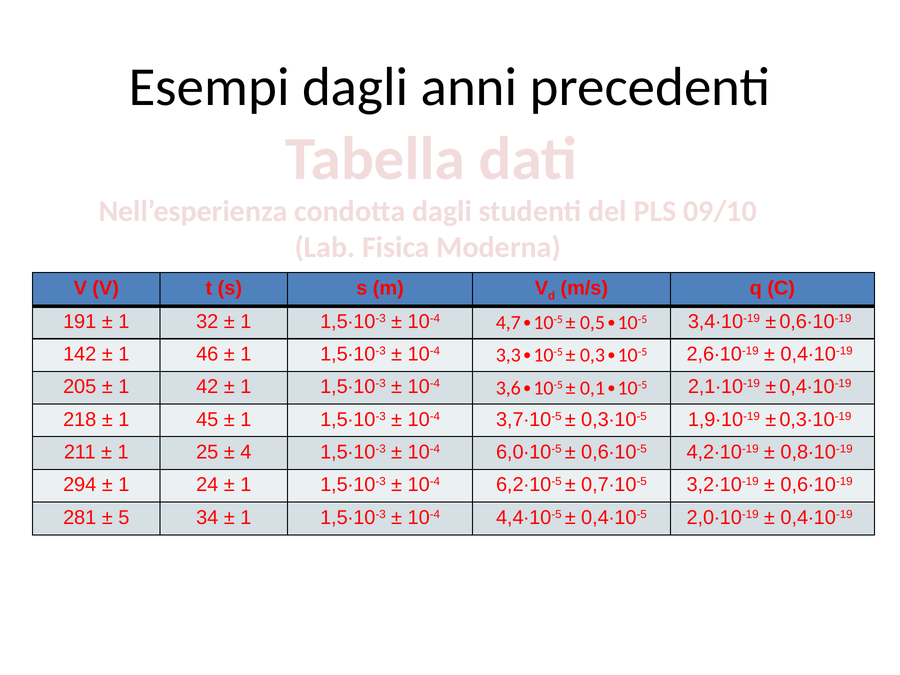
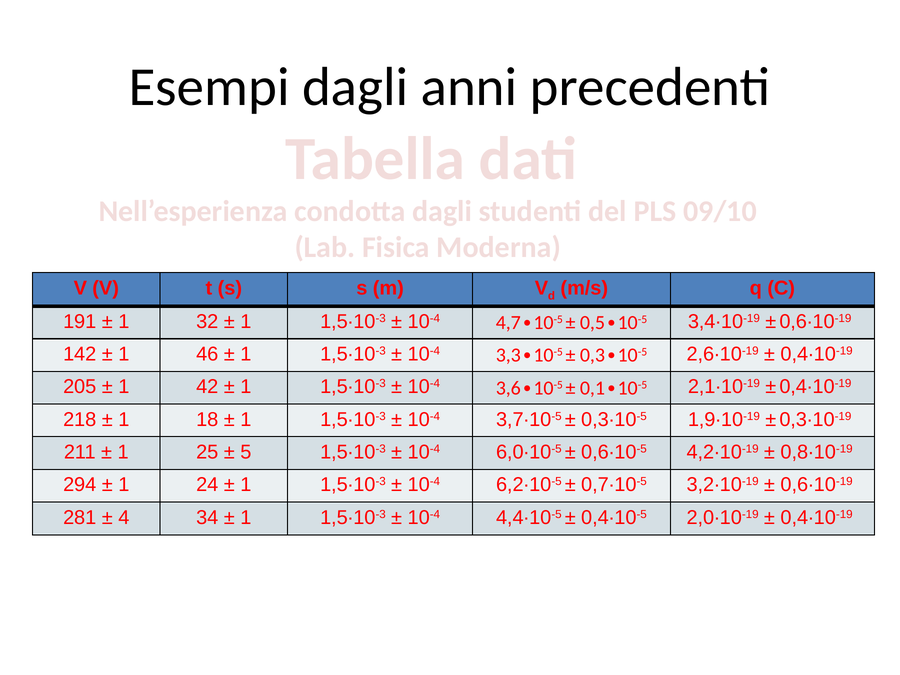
45: 45 -> 18
4: 4 -> 5
5: 5 -> 4
